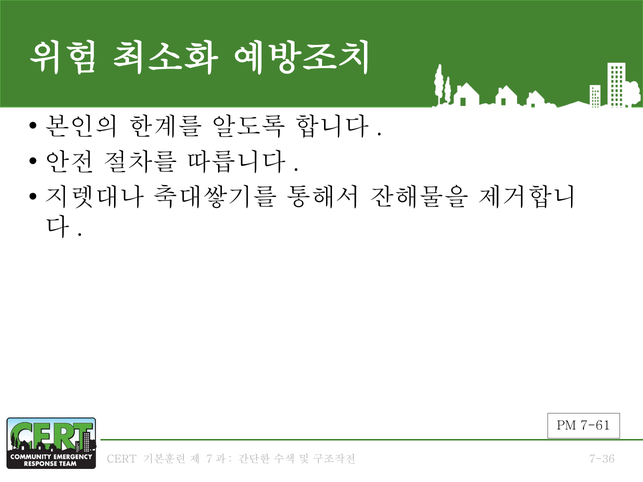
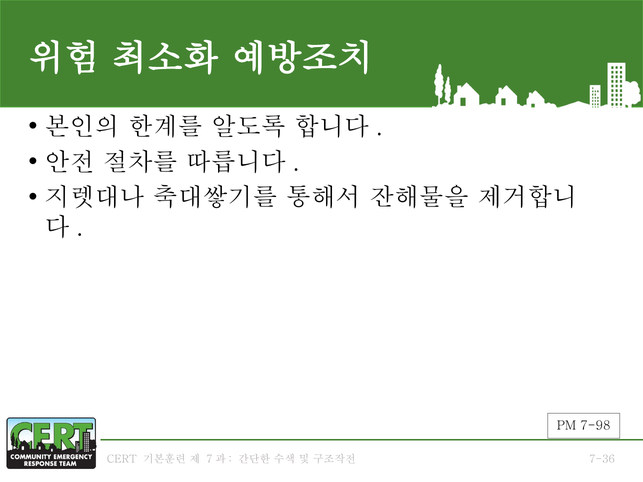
7-61: 7-61 -> 7-98
